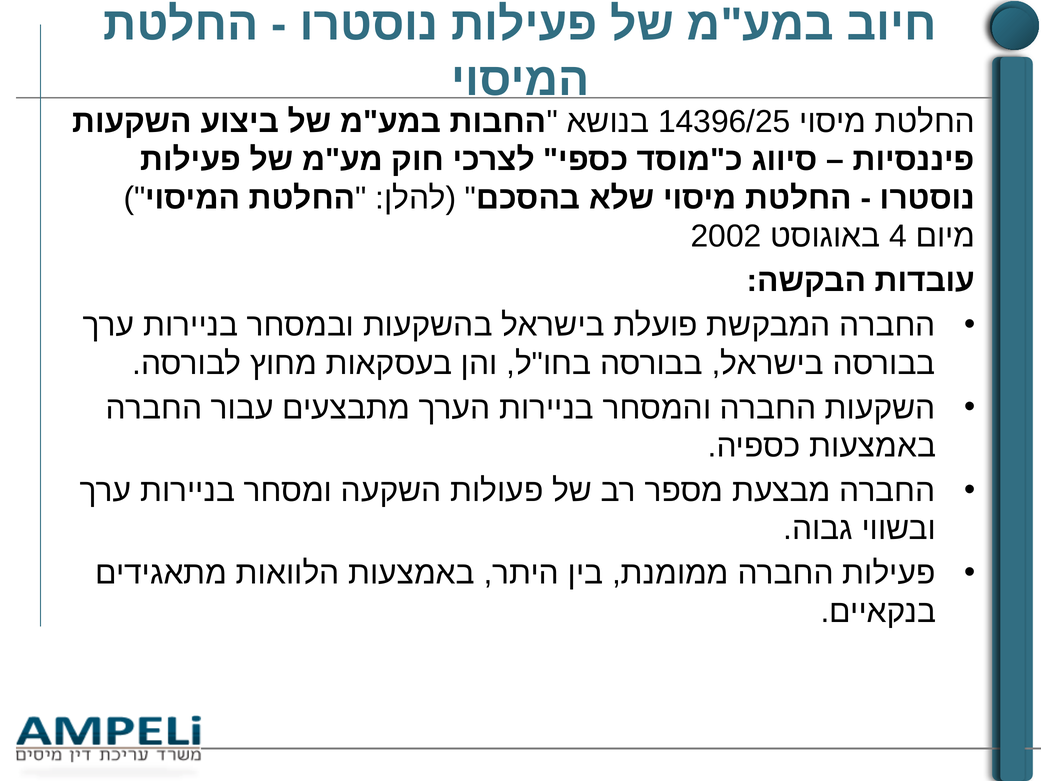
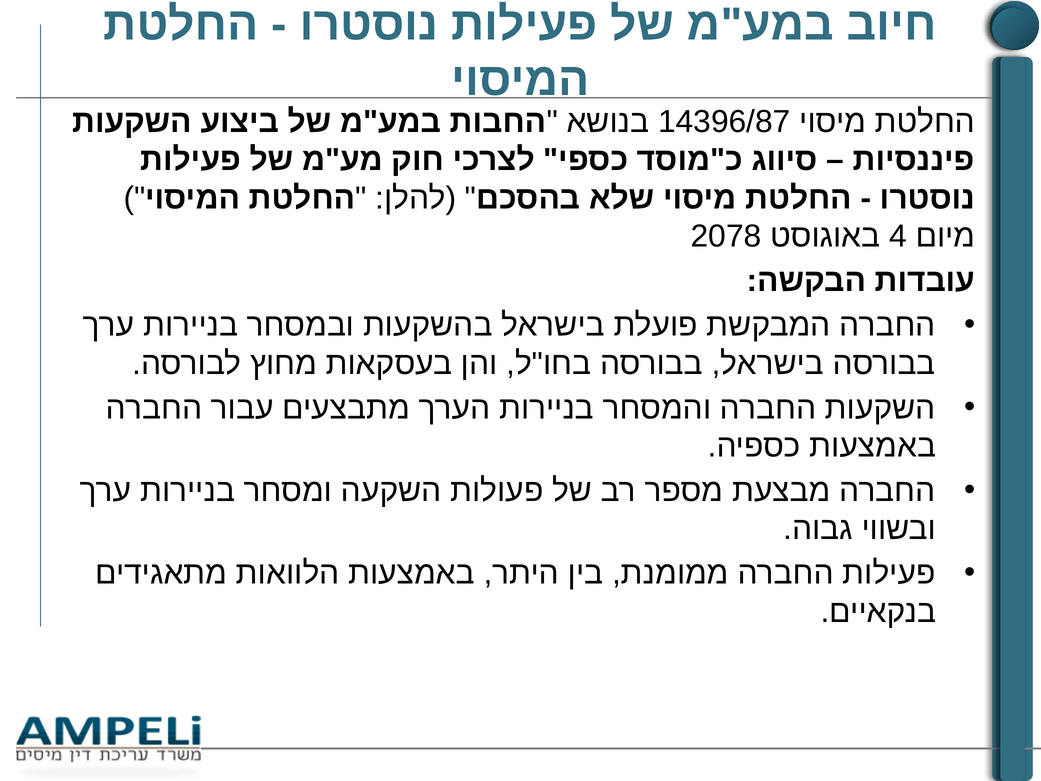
14396/25: 14396/25 -> 14396/87
2002: 2002 -> 2078
